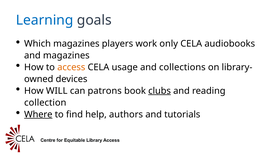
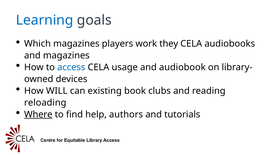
only: only -> they
access colour: orange -> blue
collections: collections -> audiobook
patrons: patrons -> existing
clubs underline: present -> none
collection: collection -> reloading
